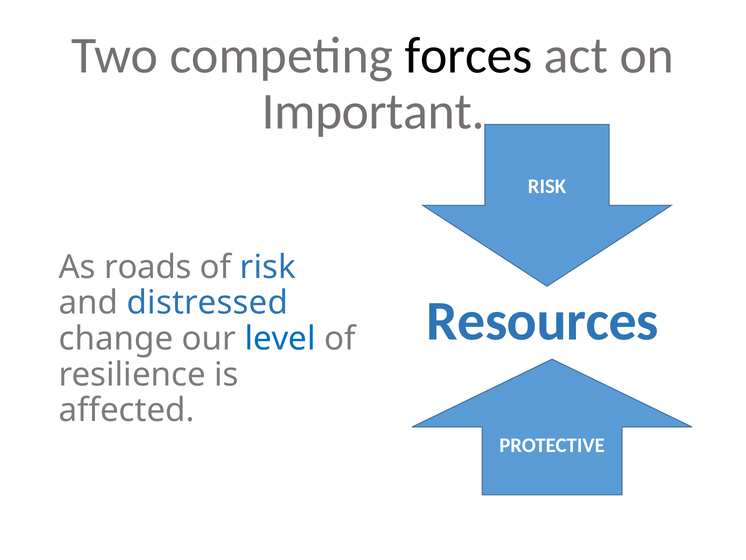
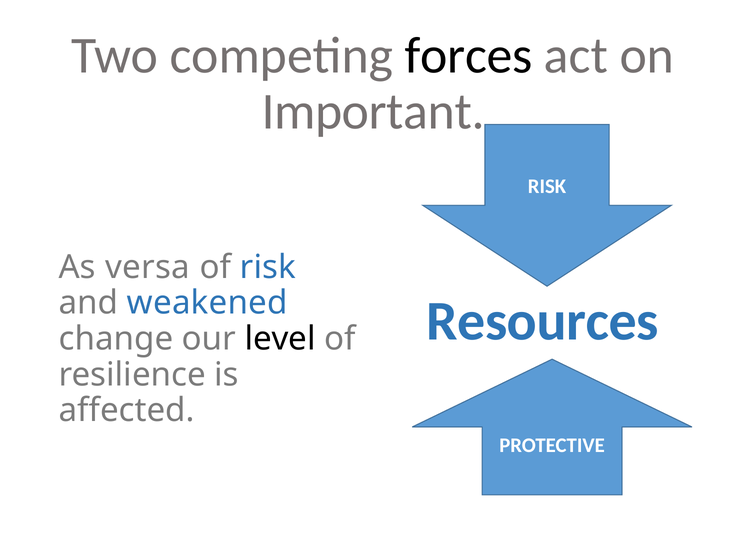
roads: roads -> versa
distressed: distressed -> weakened
level colour: blue -> black
